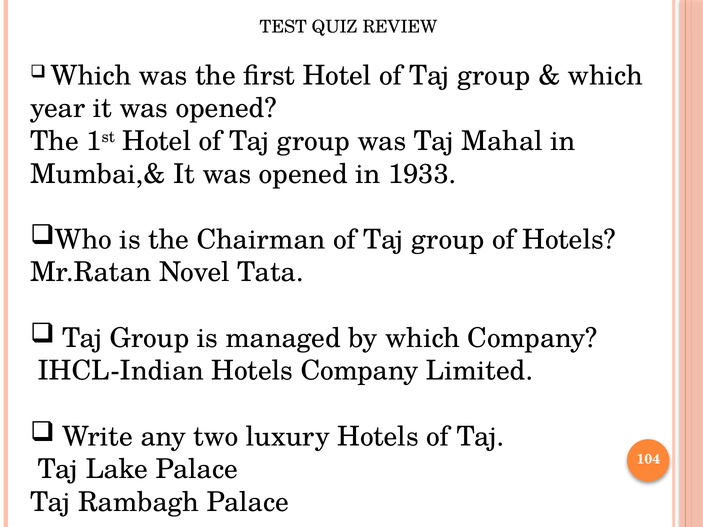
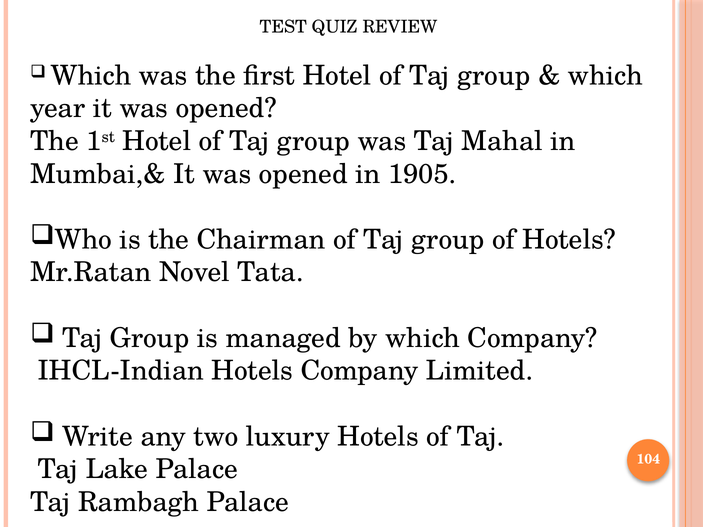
1933: 1933 -> 1905
